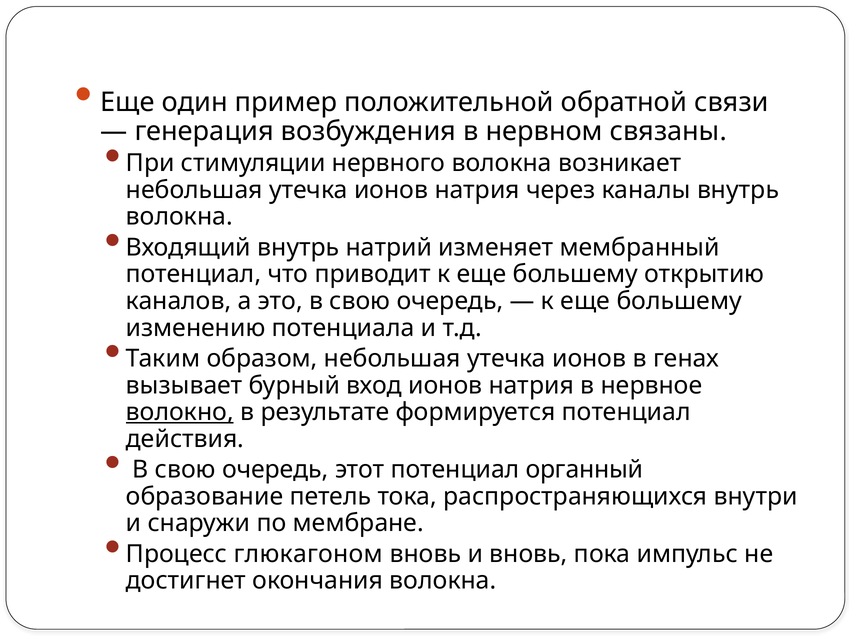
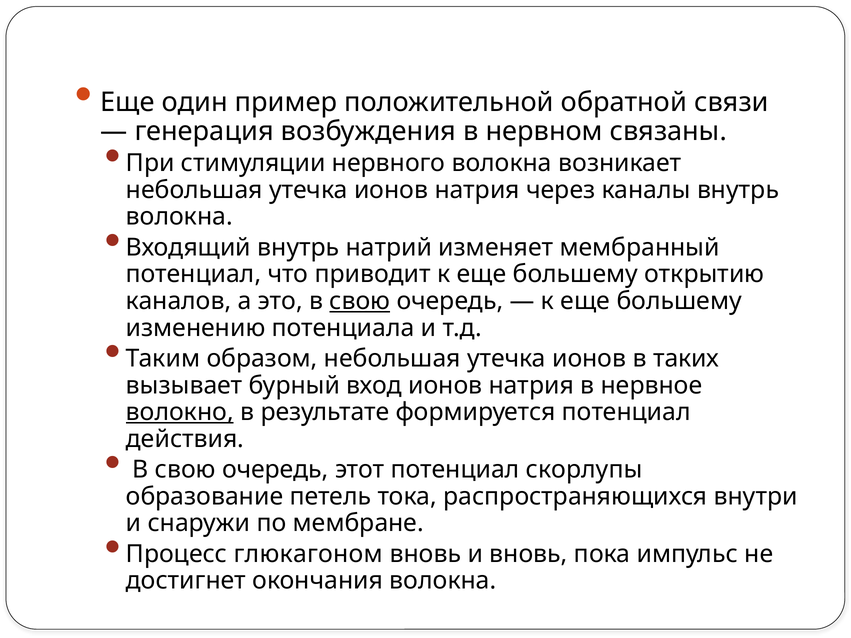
свою at (360, 301) underline: none -> present
генах: генах -> таких
органный: органный -> скорлупы
